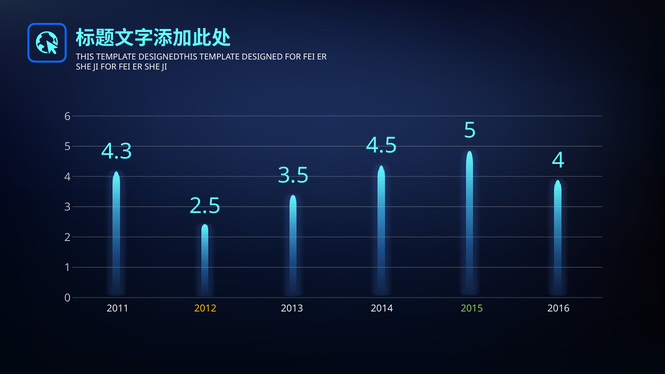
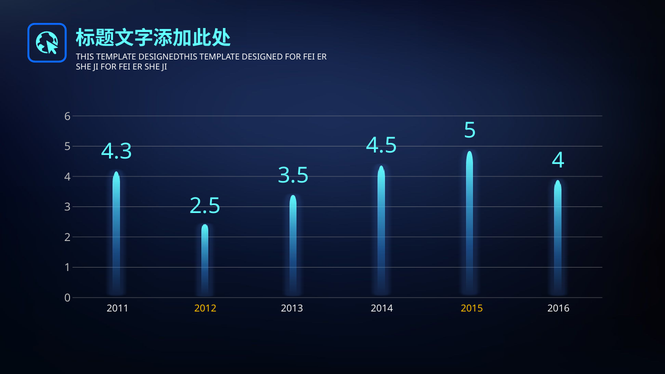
2015 colour: light green -> yellow
